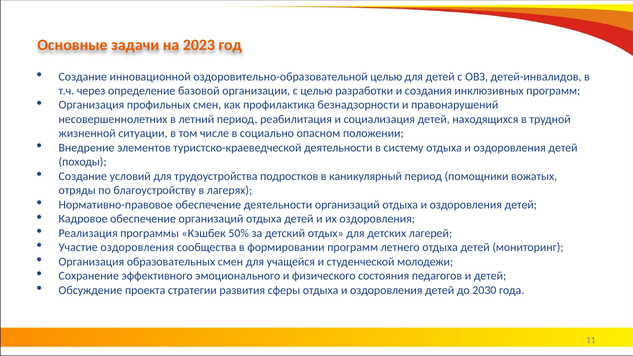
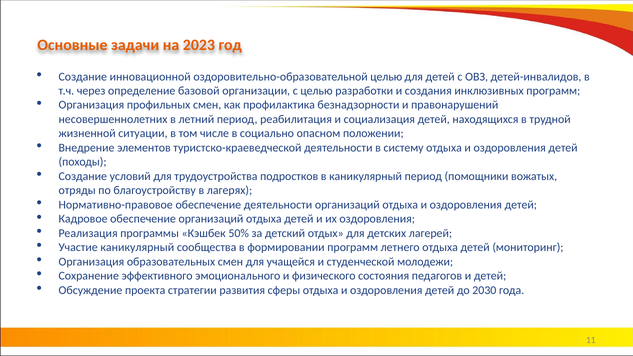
Участие оздоровления: оздоровления -> каникулярный
